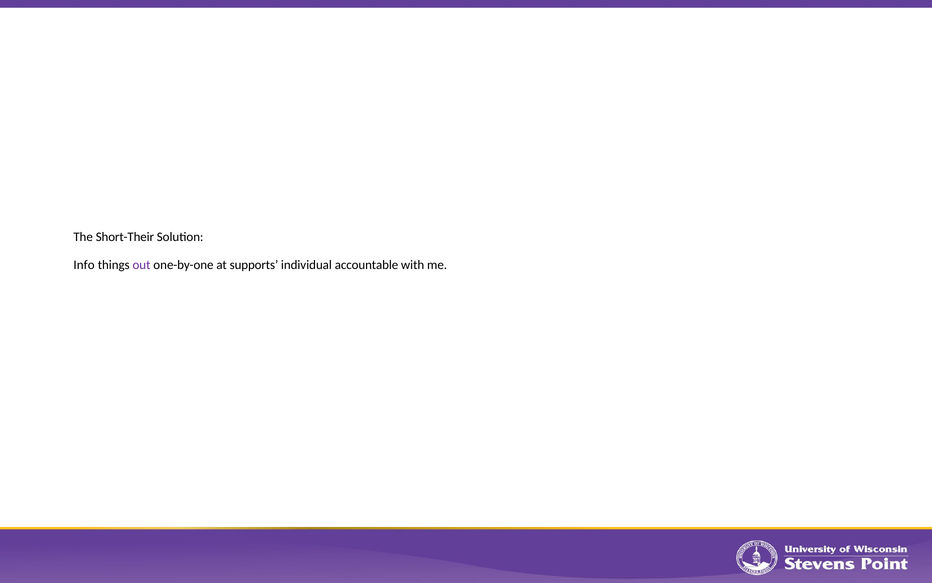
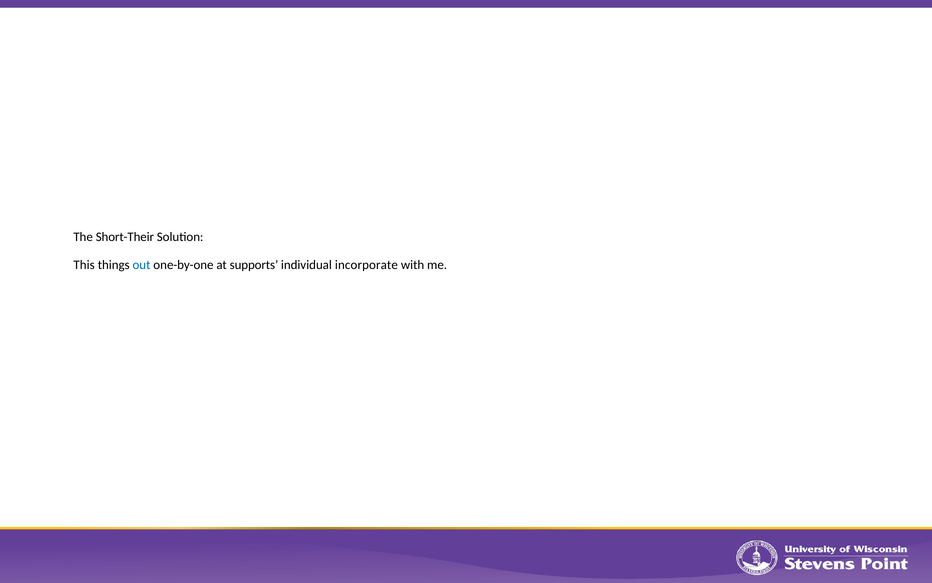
Info: Info -> This
out colour: purple -> blue
accountable: accountable -> incorporate
